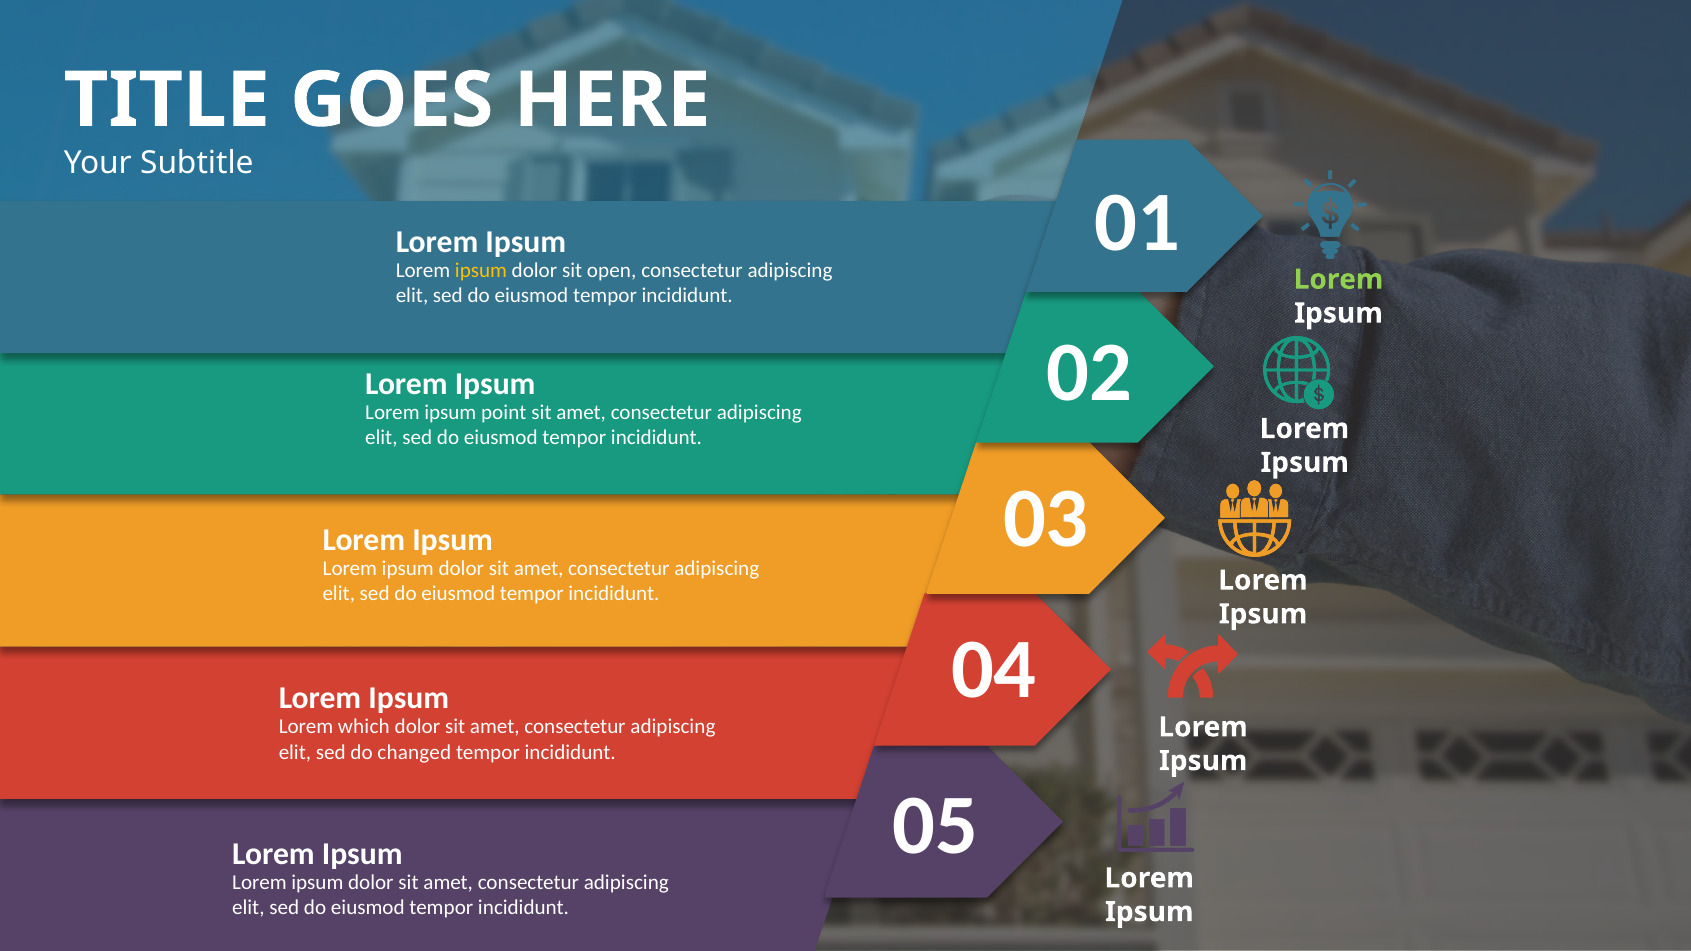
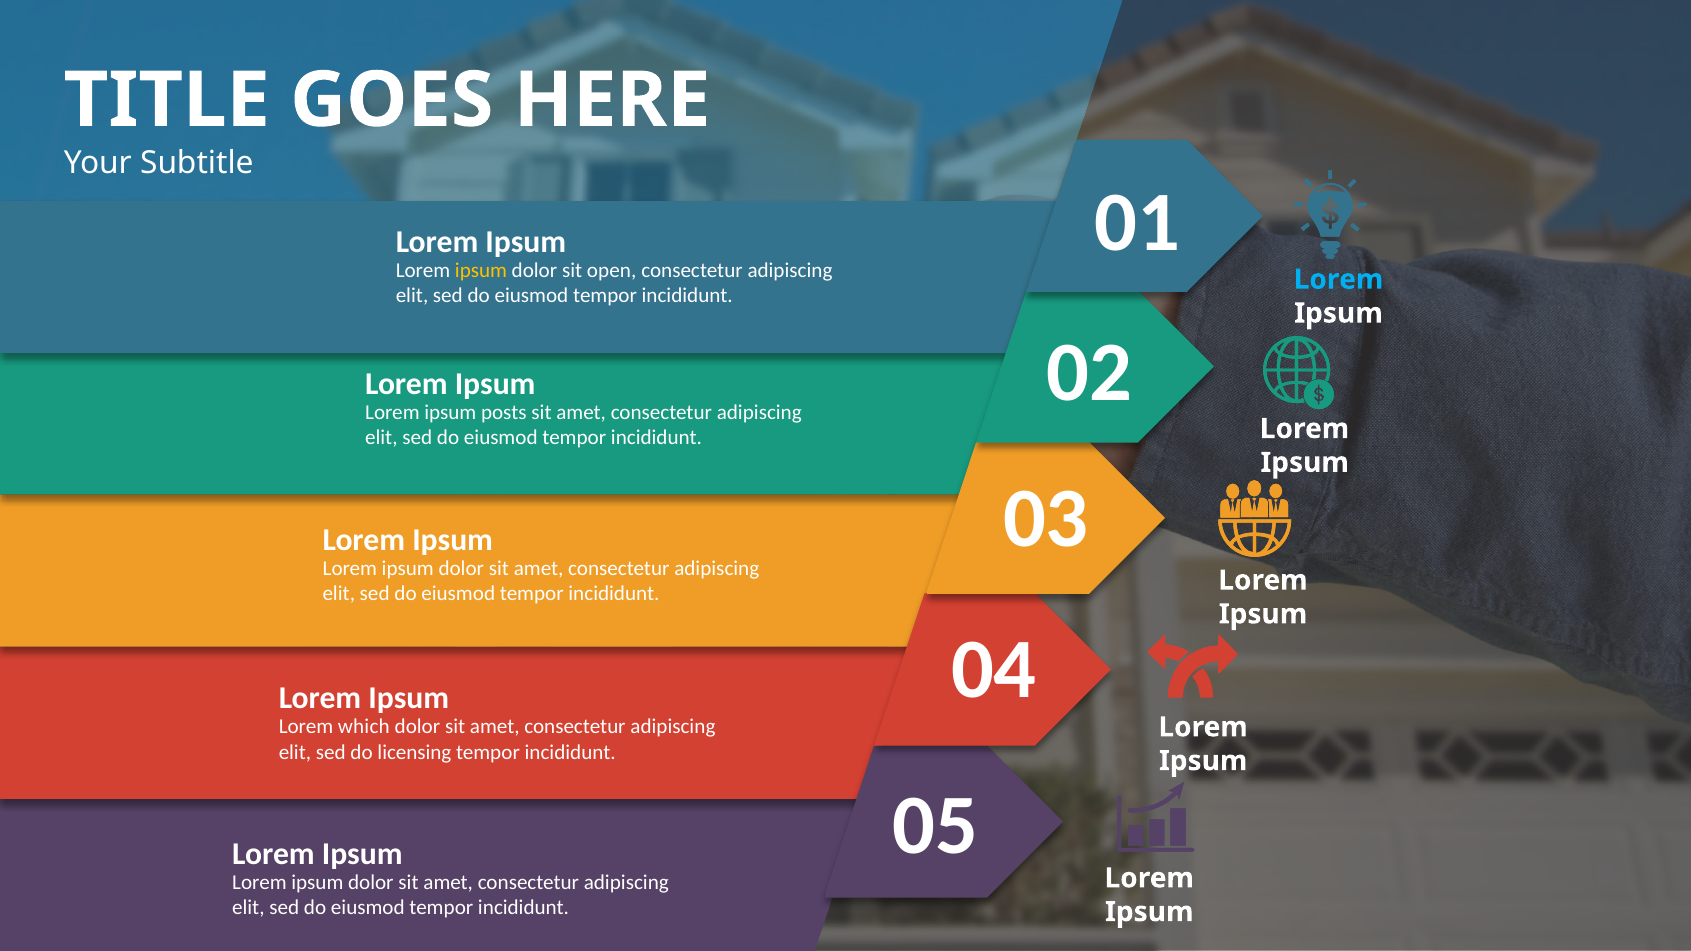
Lorem at (1339, 280) colour: light green -> light blue
point: point -> posts
changed: changed -> licensing
